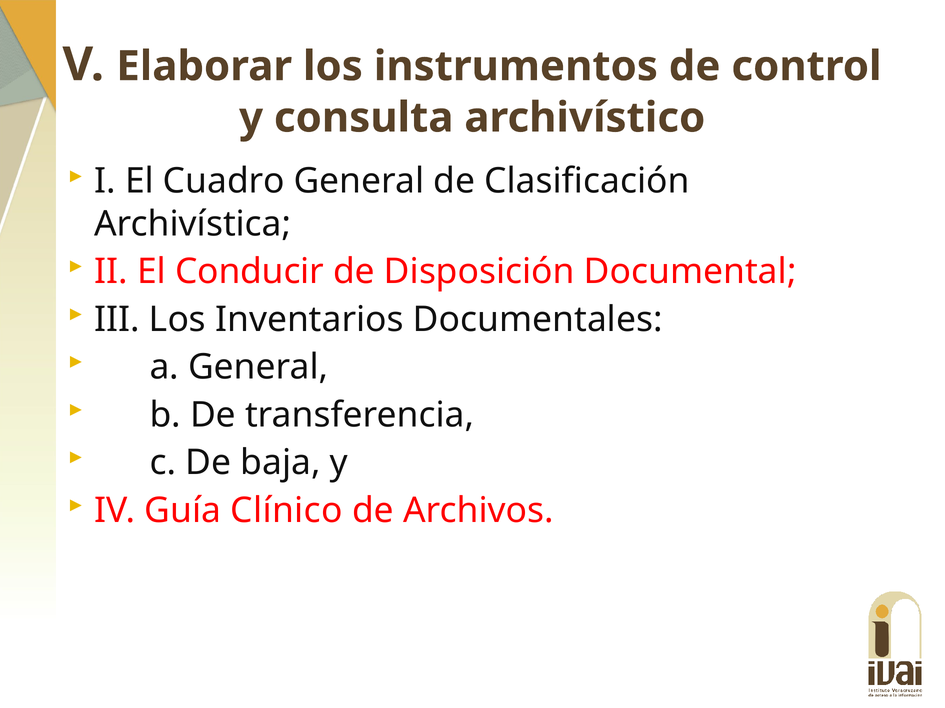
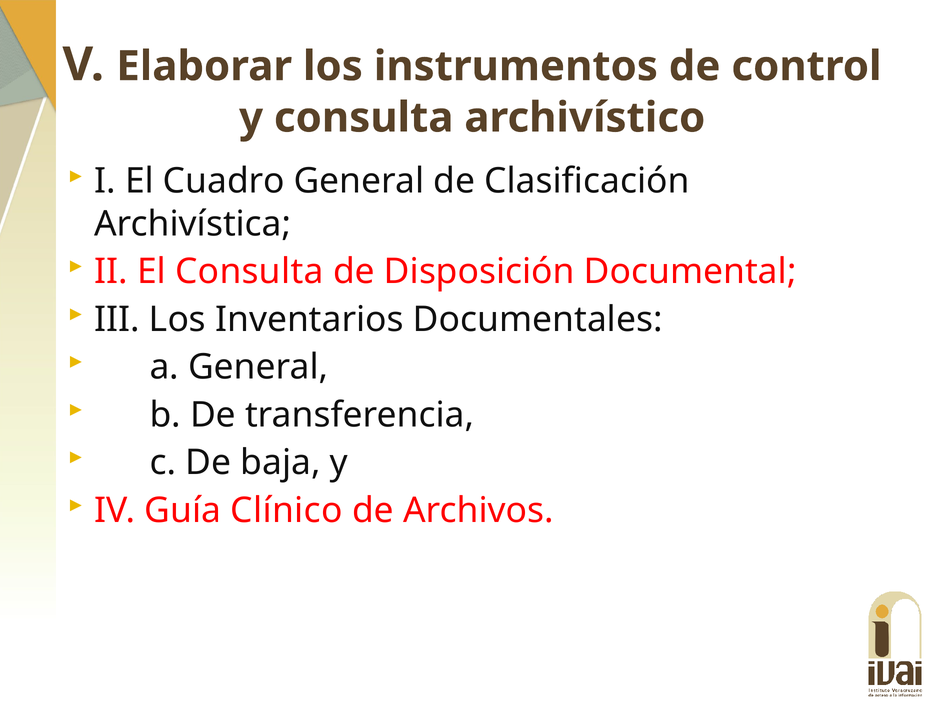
El Conducir: Conducir -> Consulta
